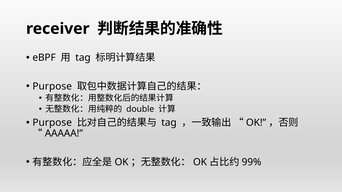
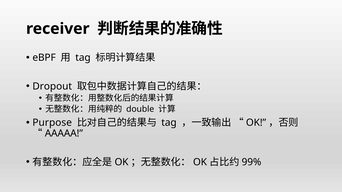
Purpose at (52, 87): Purpose -> Dropout
